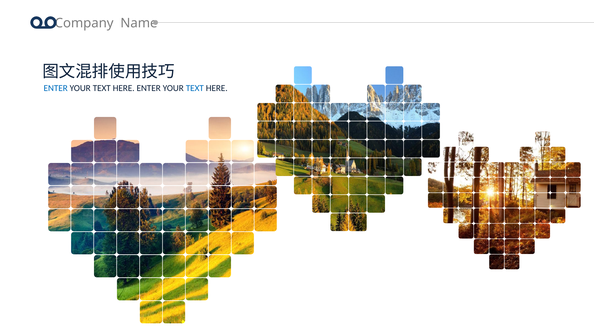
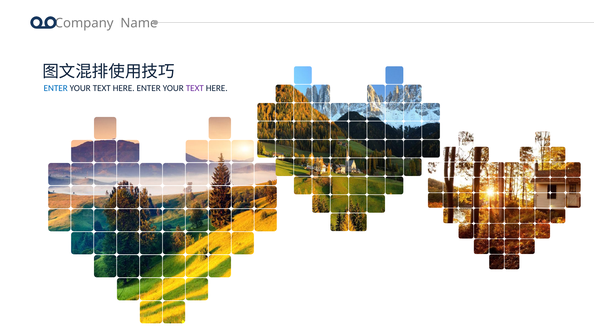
TEXT at (195, 88) colour: blue -> purple
